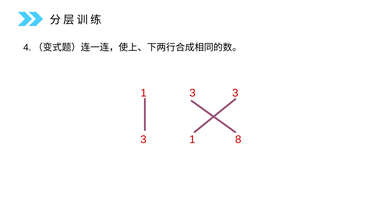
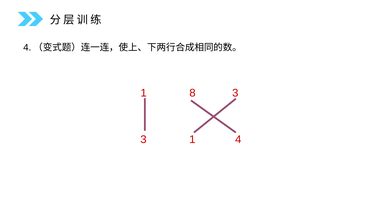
1 3: 3 -> 8
8: 8 -> 4
